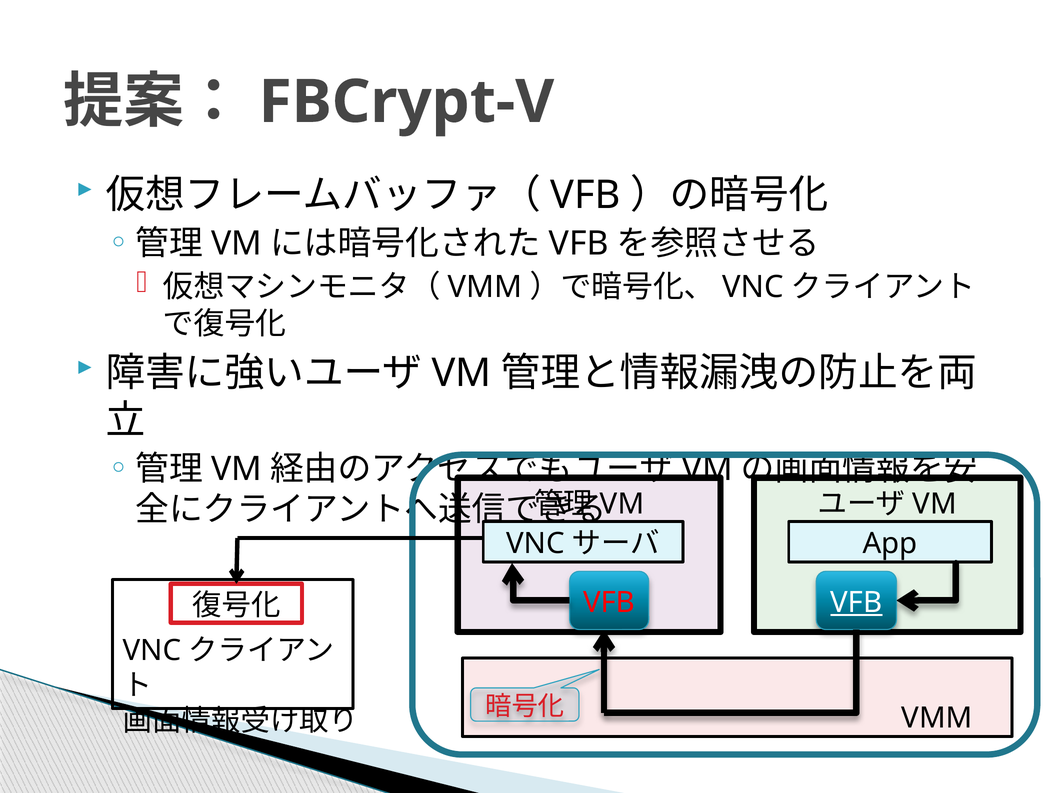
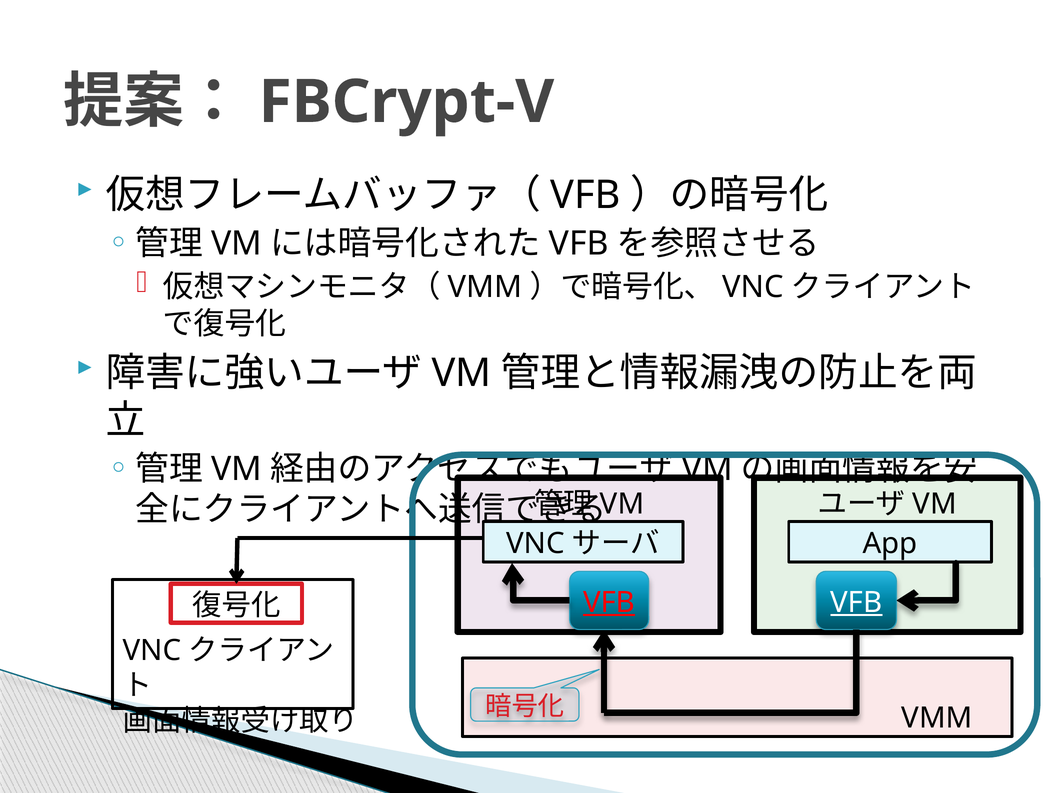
VFB at (609, 603) underline: none -> present
